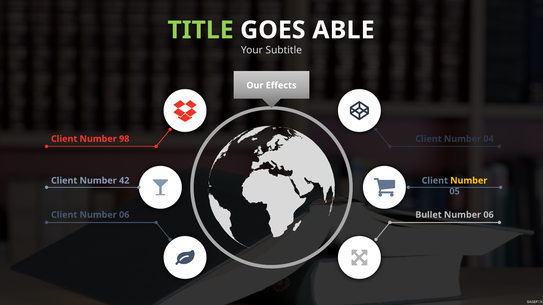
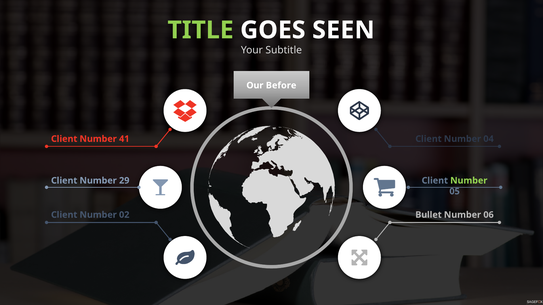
ABLE: ABLE -> SEEN
Effects: Effects -> Before
98: 98 -> 41
Number at (469, 181) colour: yellow -> light green
42: 42 -> 29
Client Number 06: 06 -> 02
